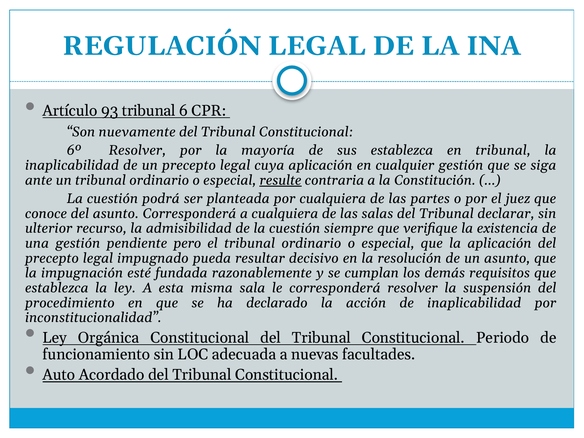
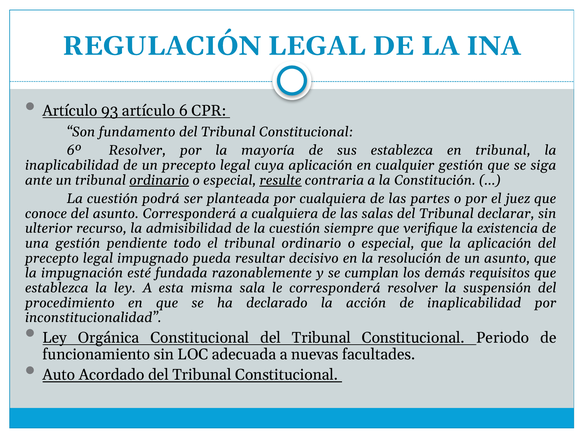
93 tribunal: tribunal -> artículo
nuevamente: nuevamente -> fundamento
ordinario at (159, 180) underline: none -> present
pero: pero -> todo
